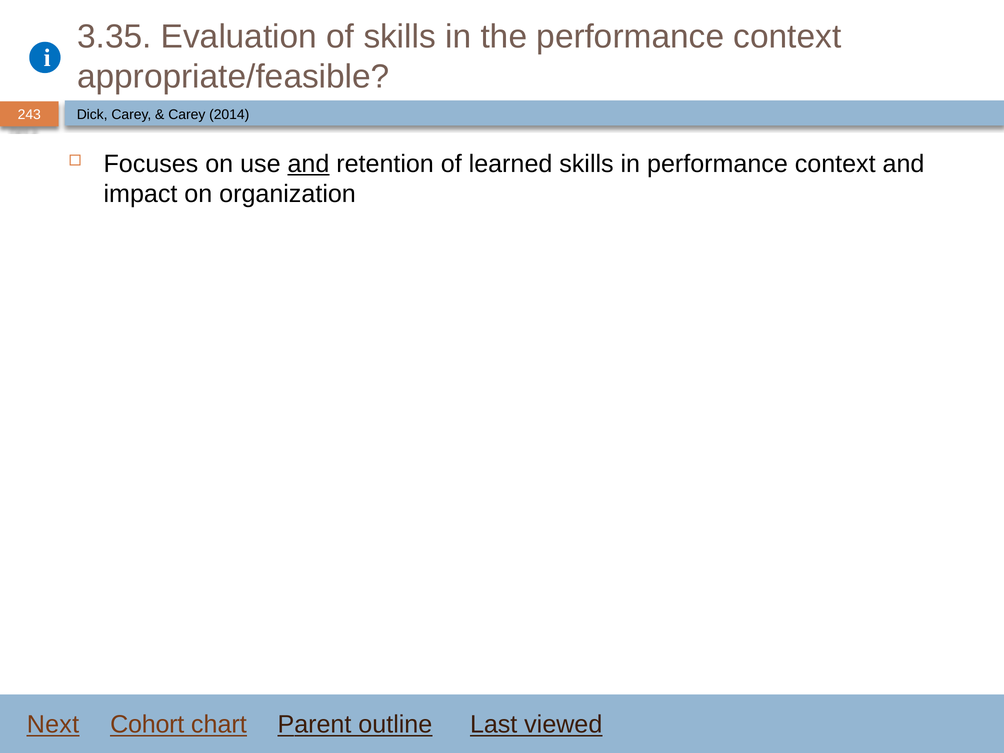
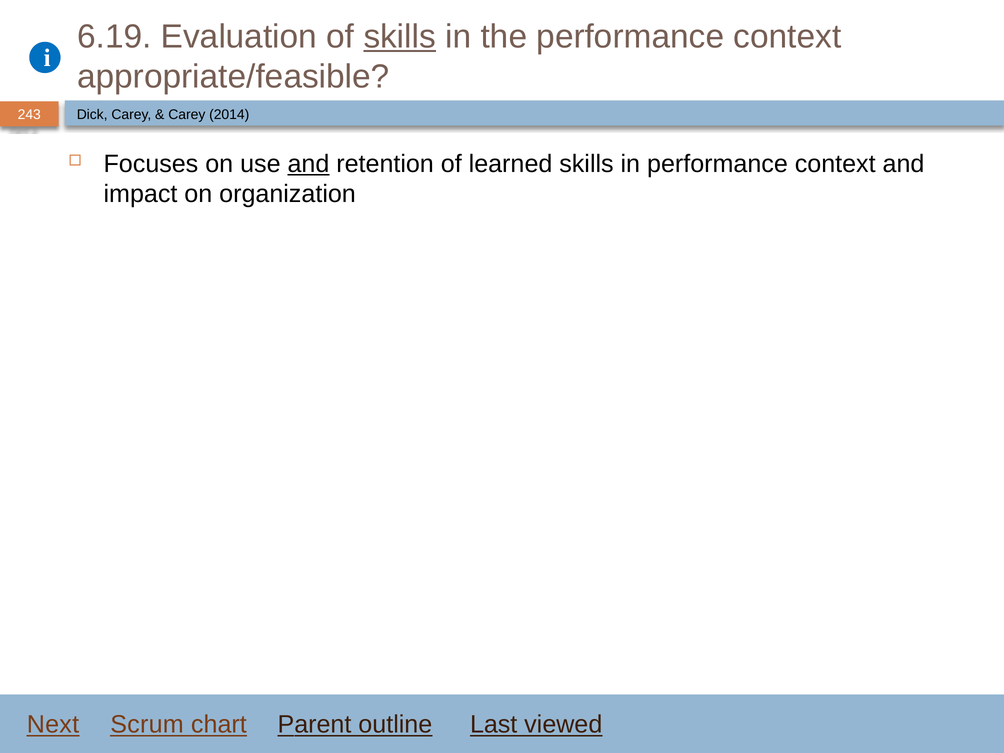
3.35: 3.35 -> 6.19
skills at (400, 37) underline: none -> present
Cohort: Cohort -> Scrum
